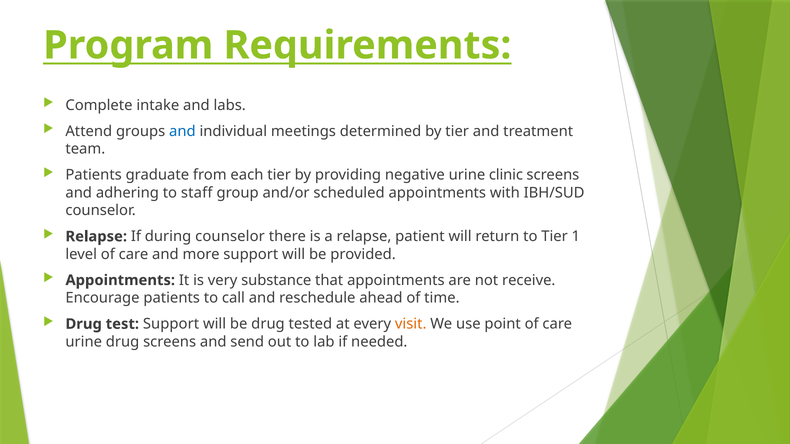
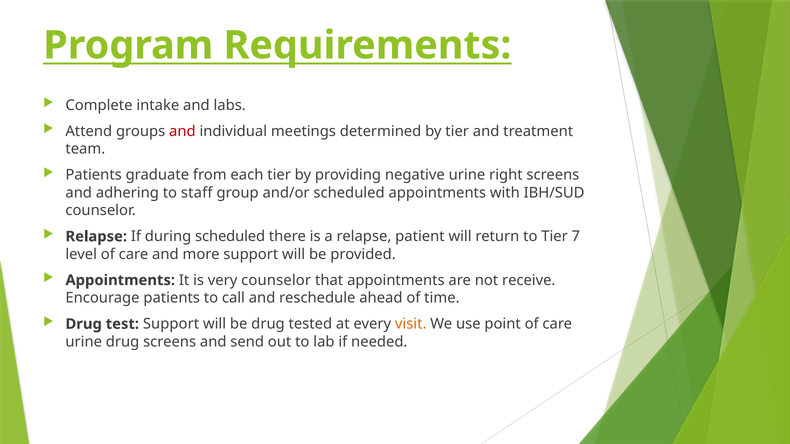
and at (182, 131) colour: blue -> red
clinic: clinic -> right
during counselor: counselor -> scheduled
1: 1 -> 7
very substance: substance -> counselor
